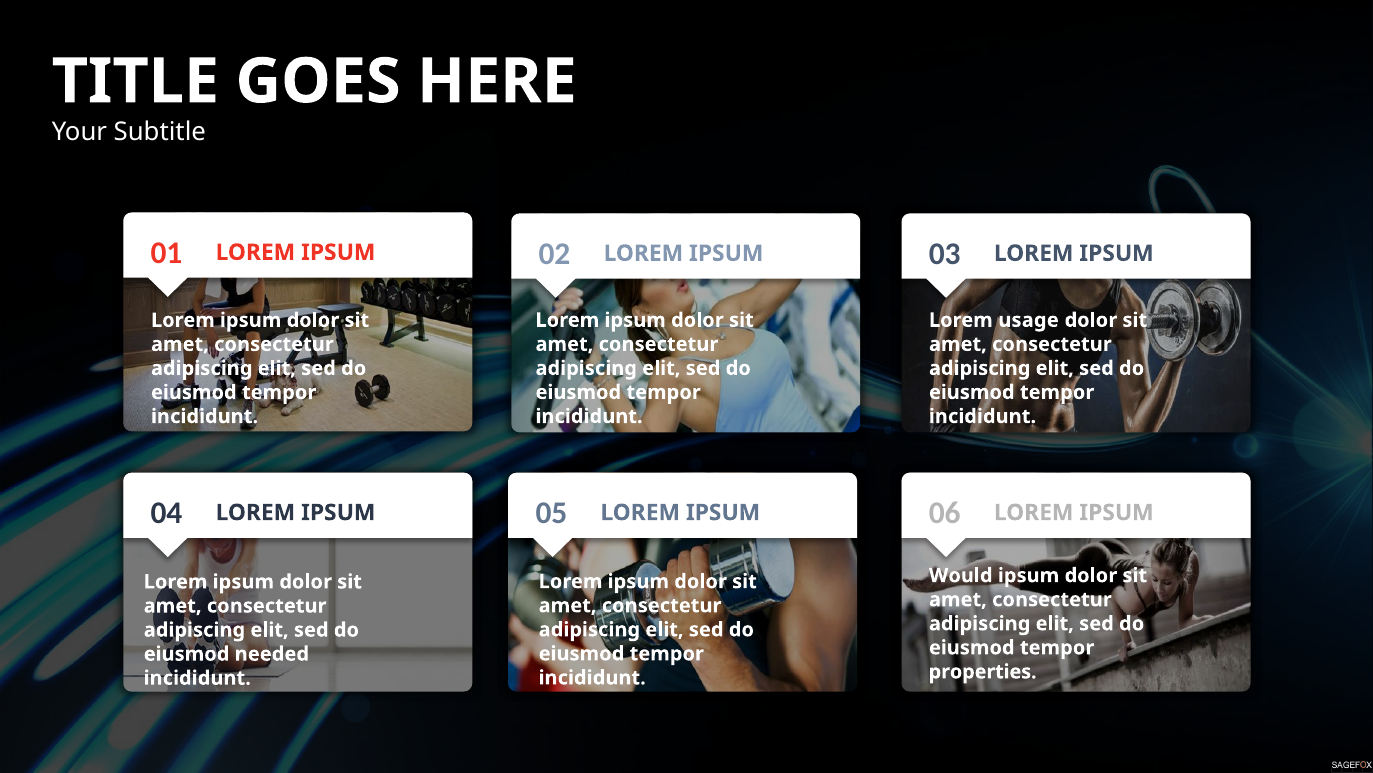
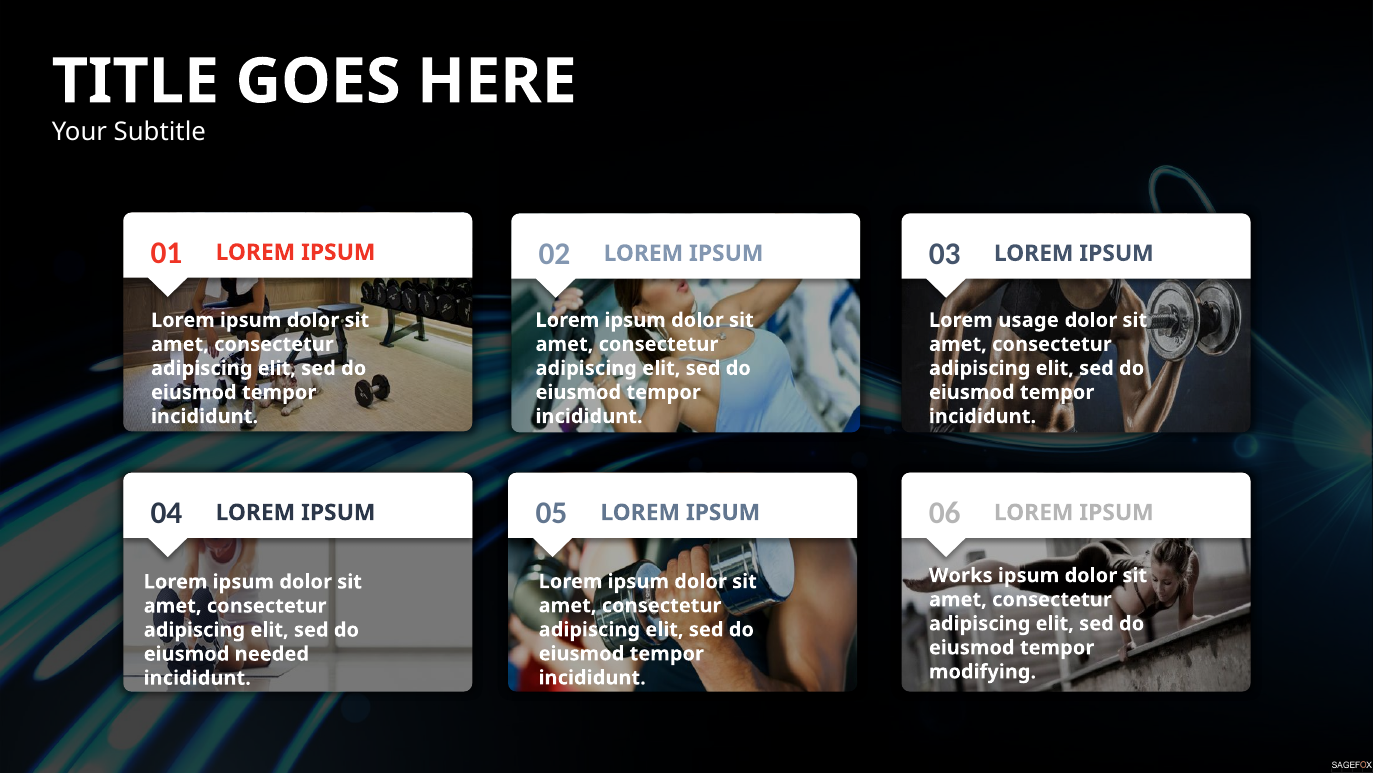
Would: Would -> Works
properties: properties -> modifying
